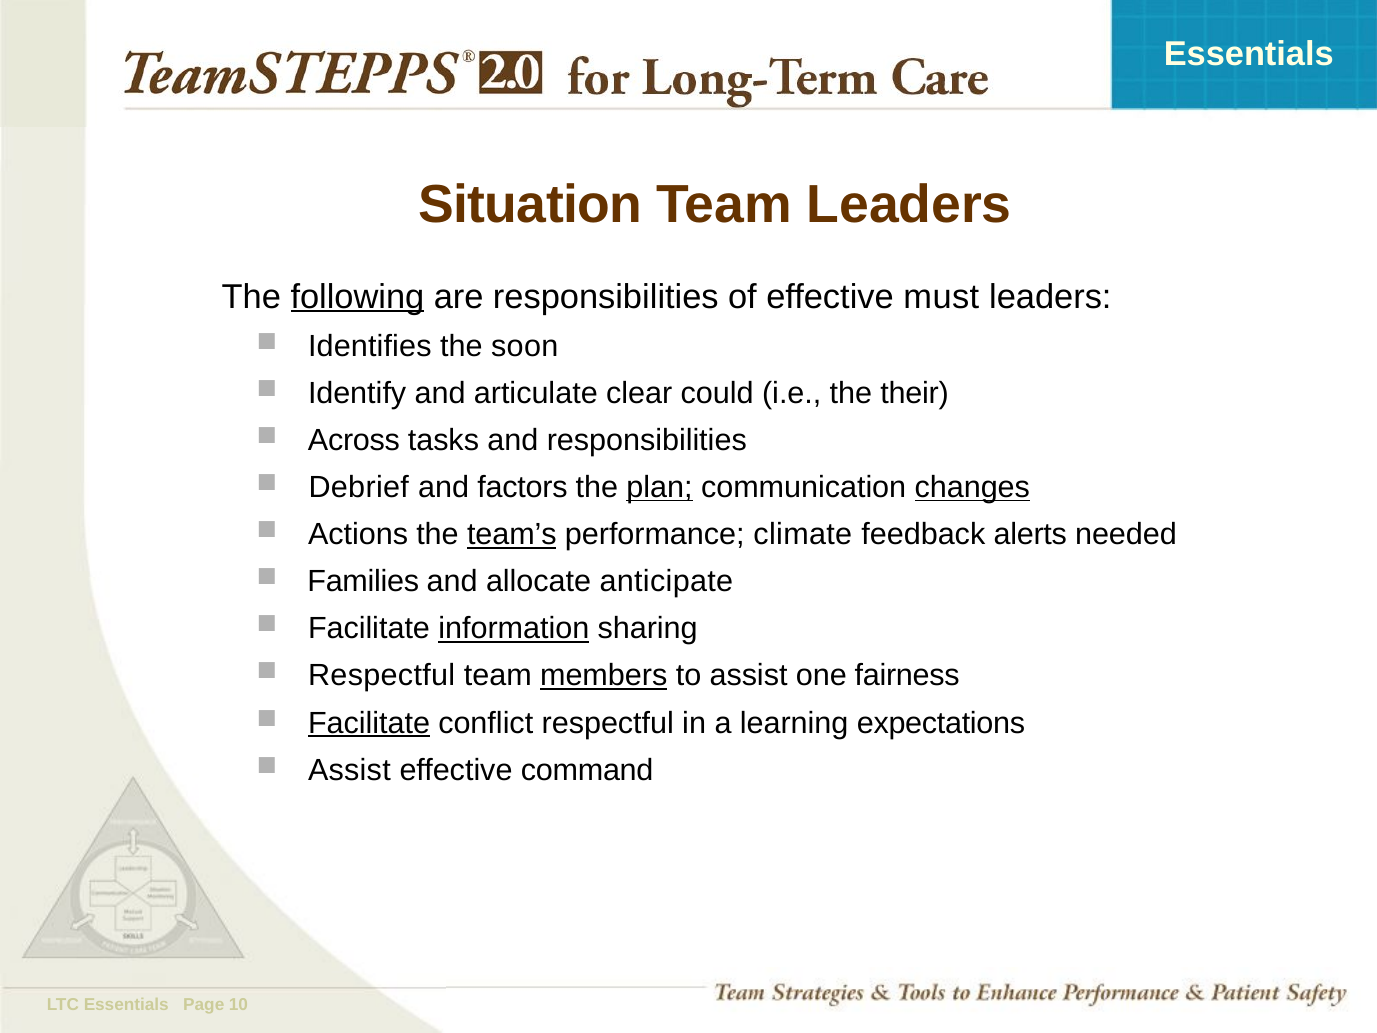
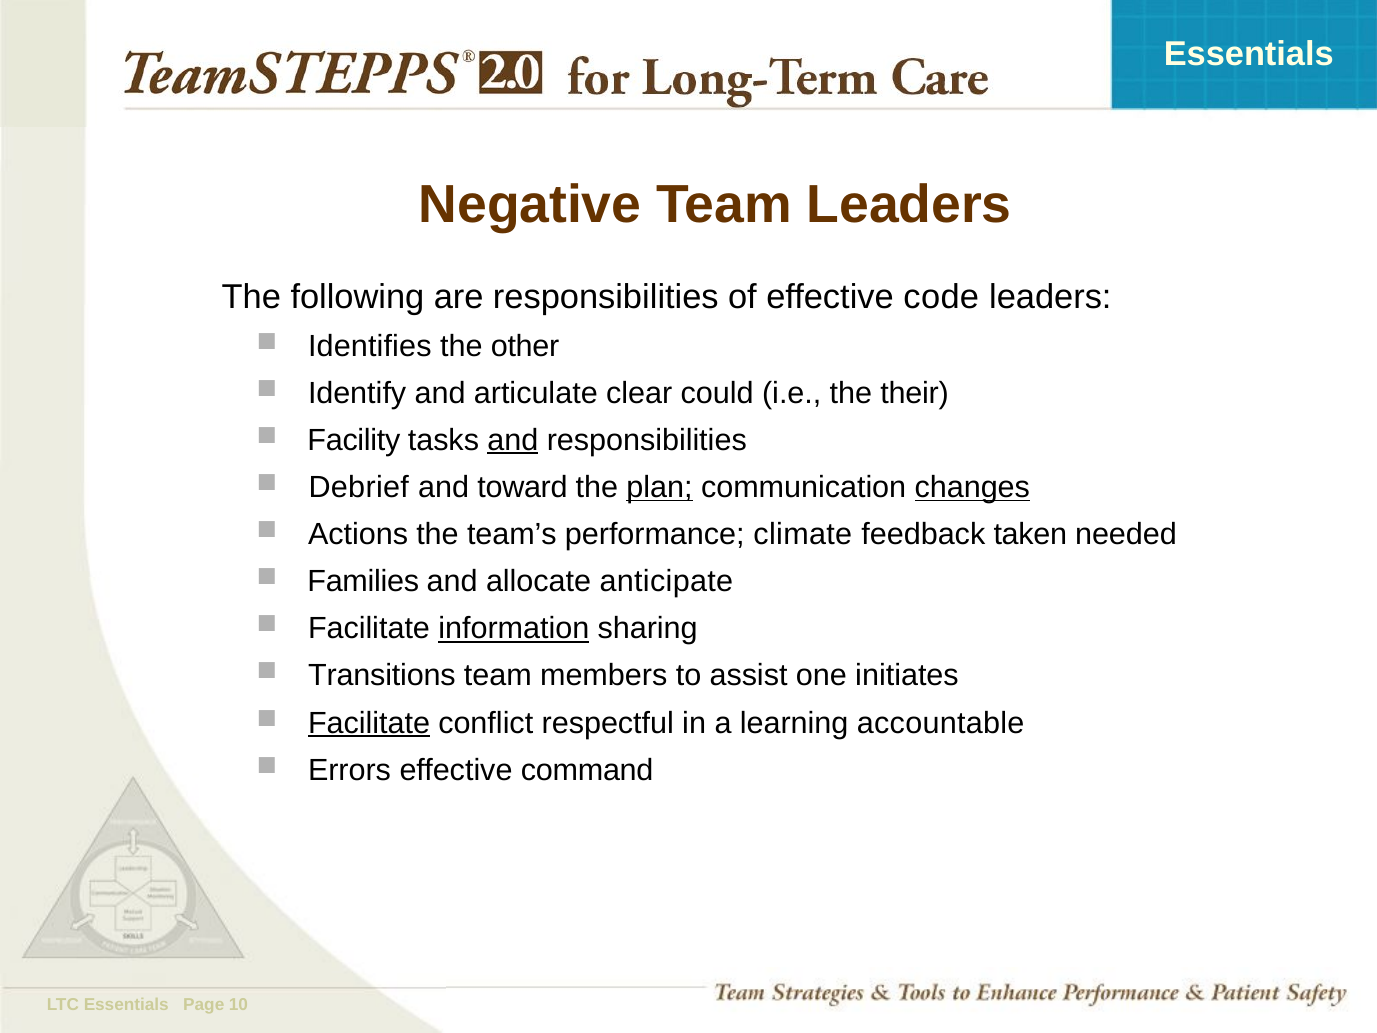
Situation: Situation -> Negative
following underline: present -> none
must: must -> code
soon: soon -> other
Across: Across -> Facility
and at (513, 440) underline: none -> present
factors: factors -> toward
team’s underline: present -> none
alerts: alerts -> taken
Respectful at (382, 676): Respectful -> Transitions
members underline: present -> none
fairness: fairness -> initiates
expectations: expectations -> accountable
Assist at (349, 770): Assist -> Errors
